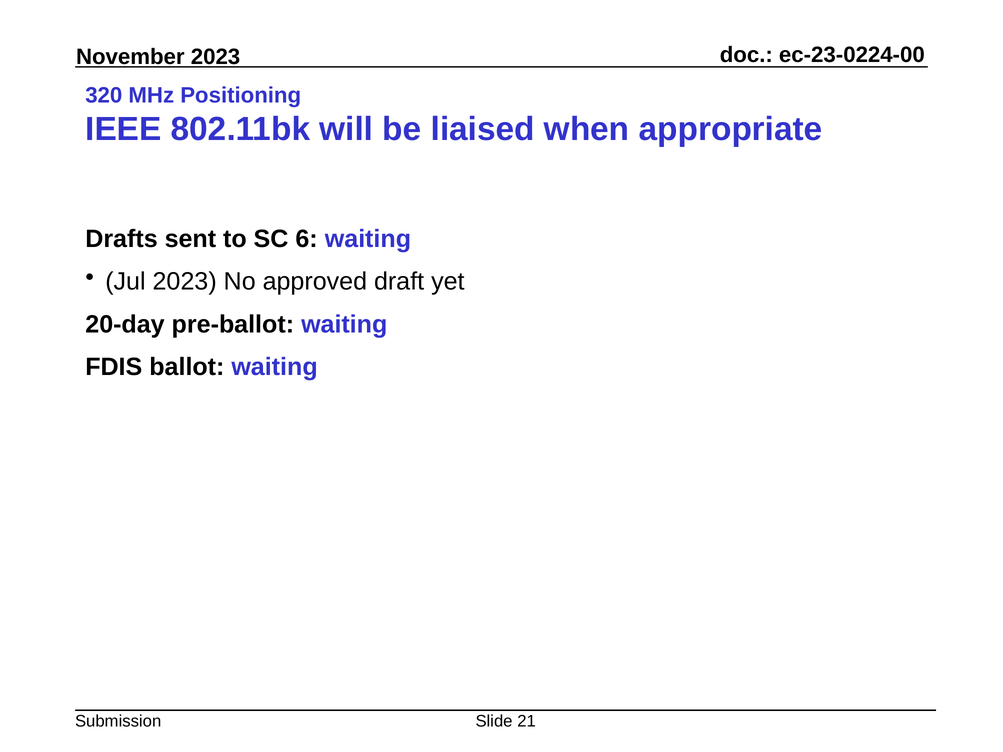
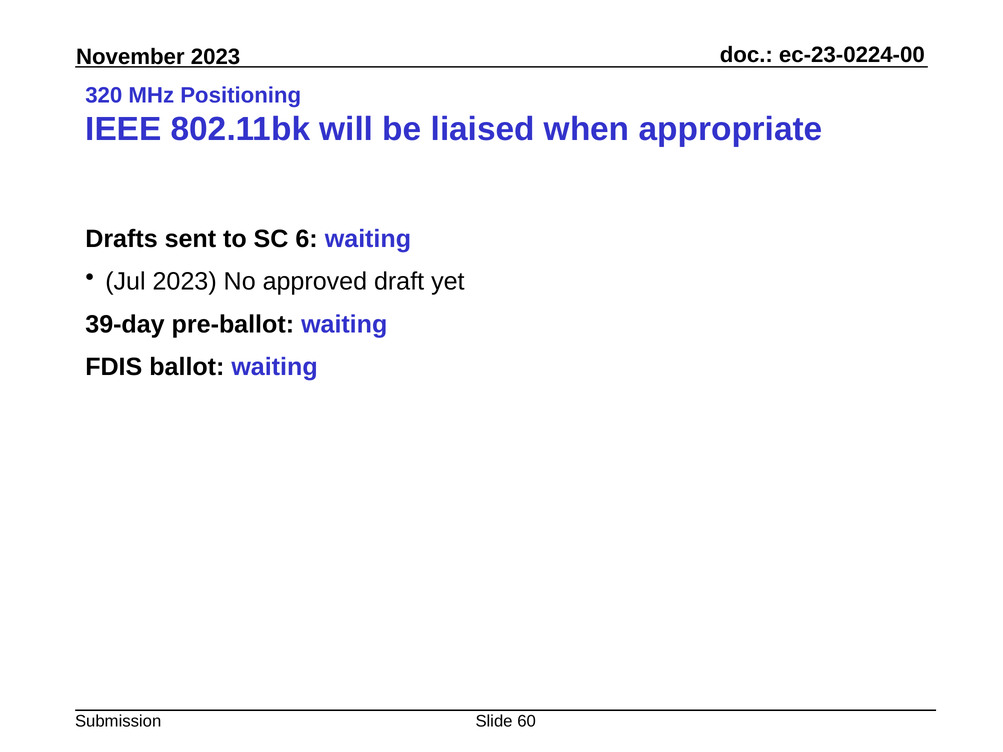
20-day: 20-day -> 39-day
21: 21 -> 60
